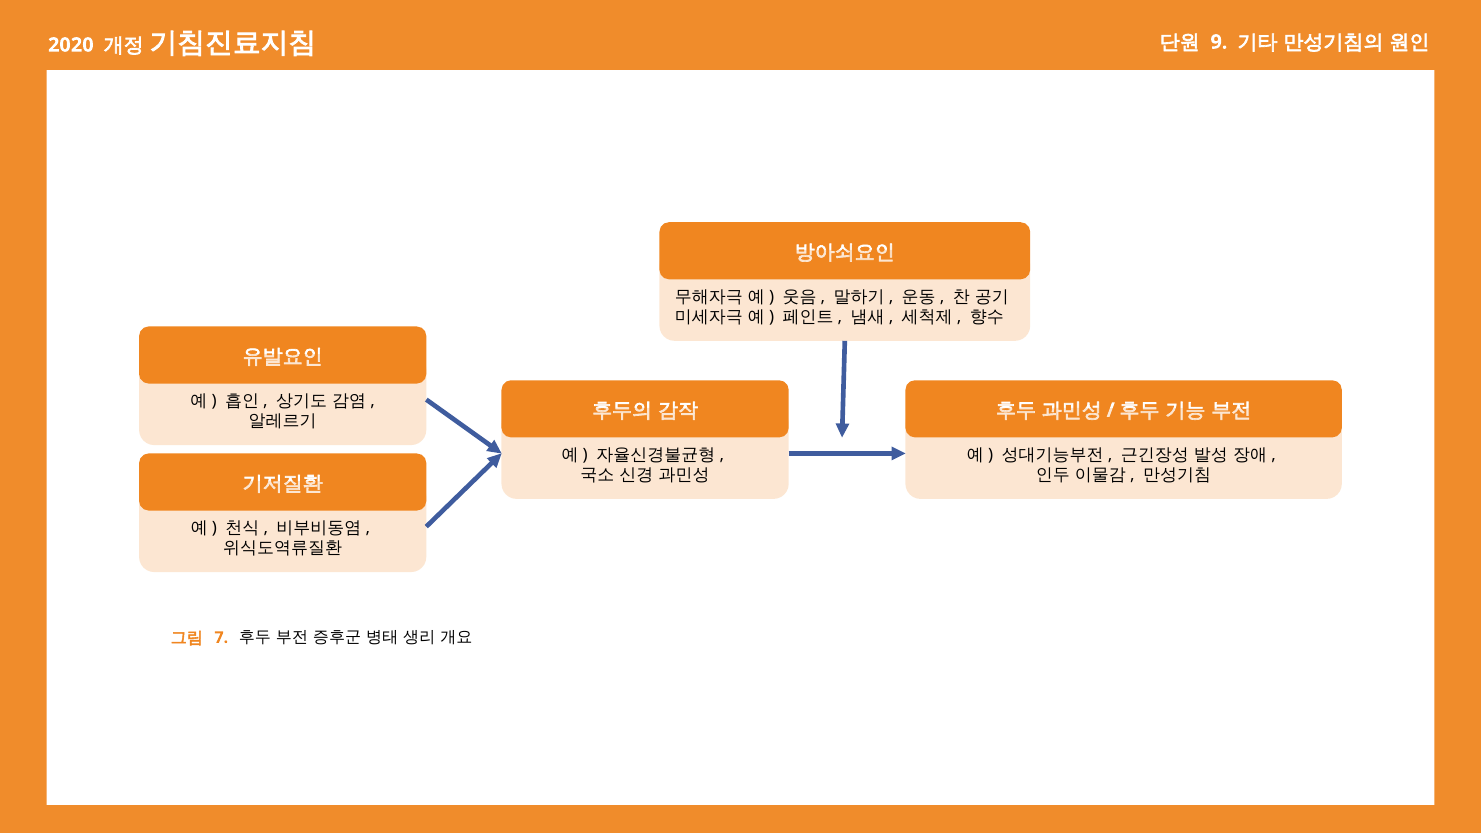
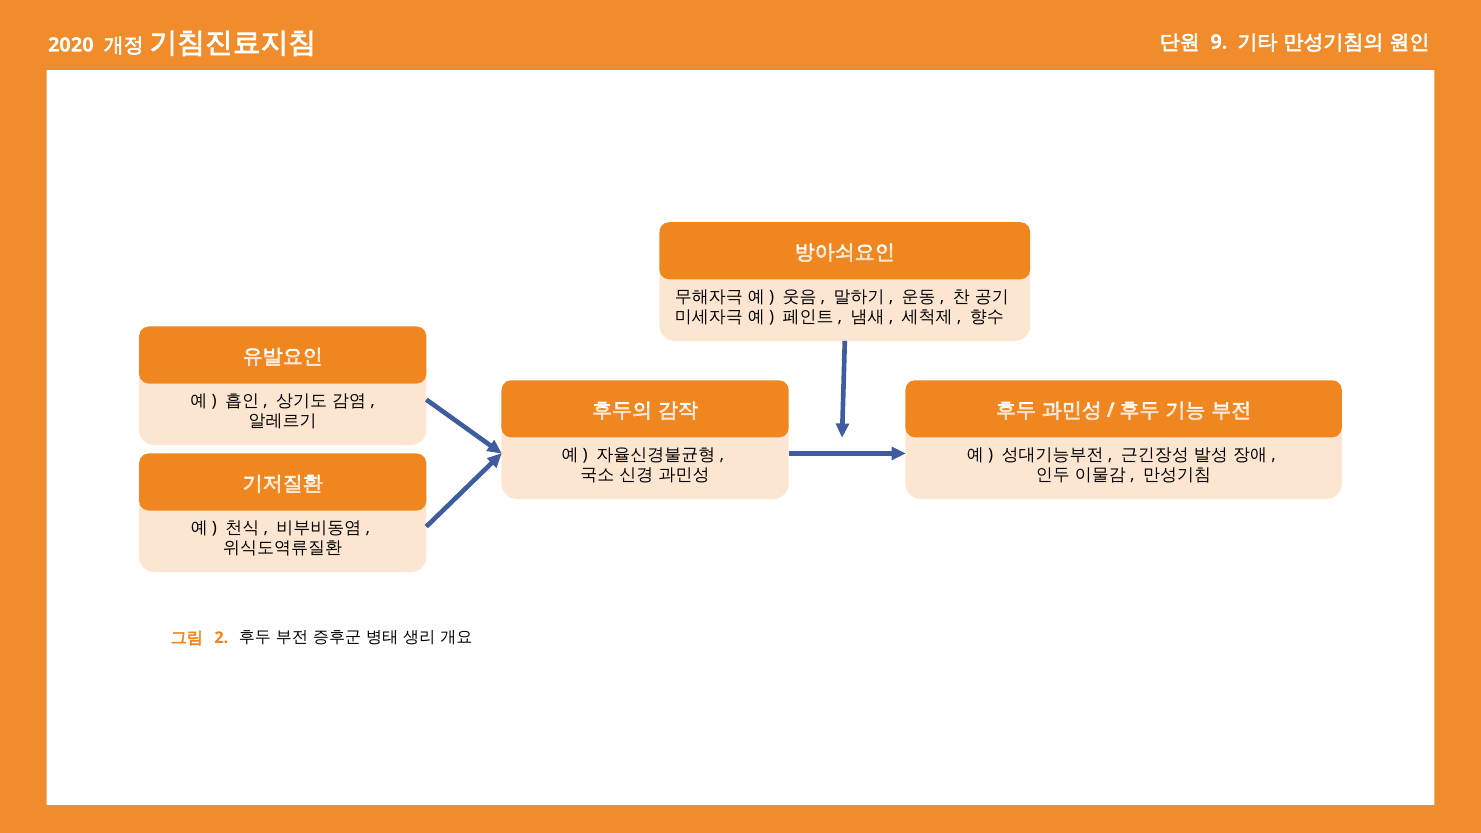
7: 7 -> 2
